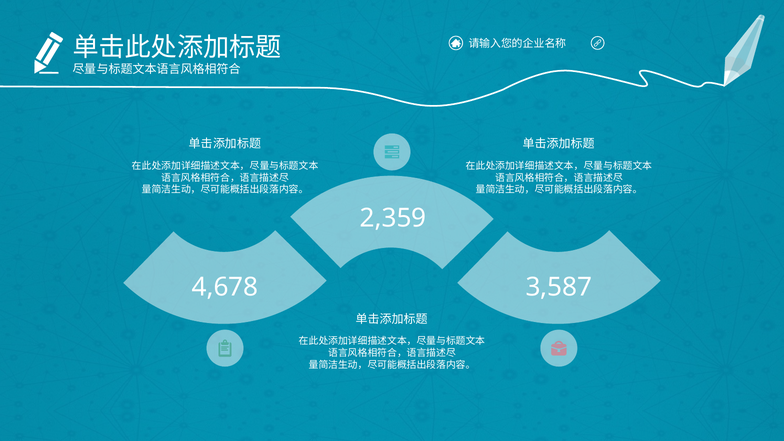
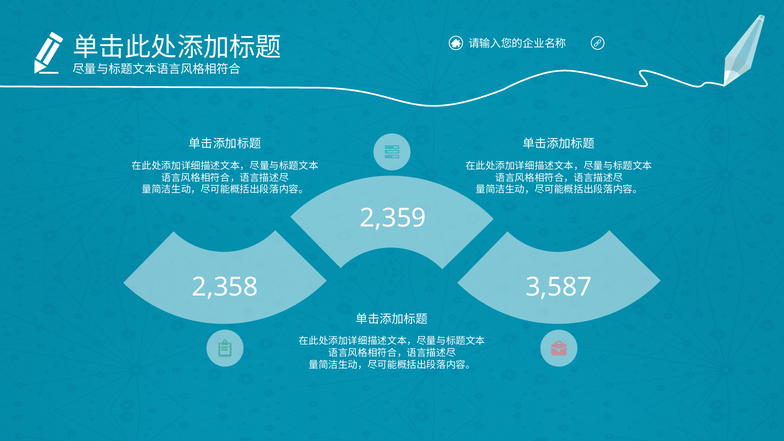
4,678: 4,678 -> 2,358
